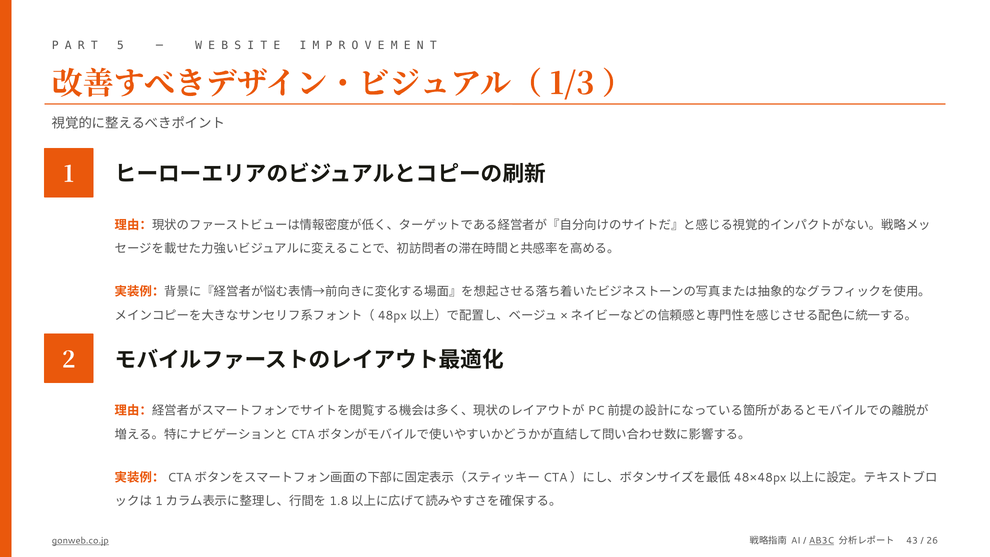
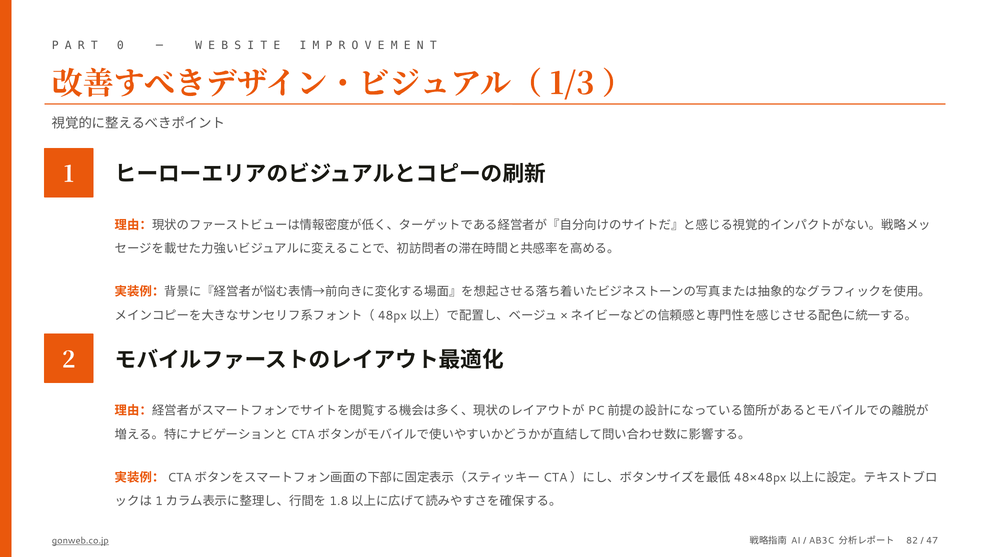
5: 5 -> 0
AB3C underline: present -> none
43: 43 -> 82
26: 26 -> 47
